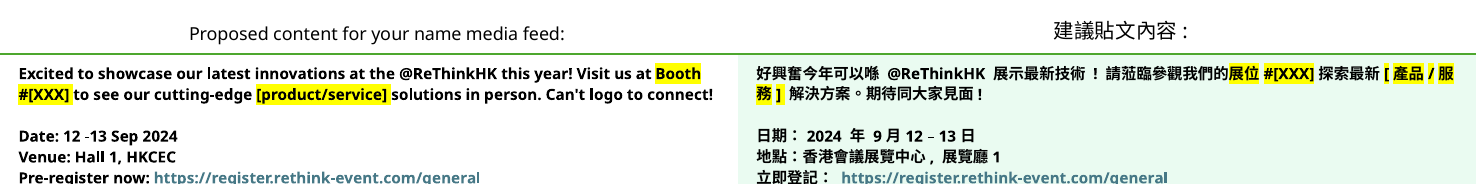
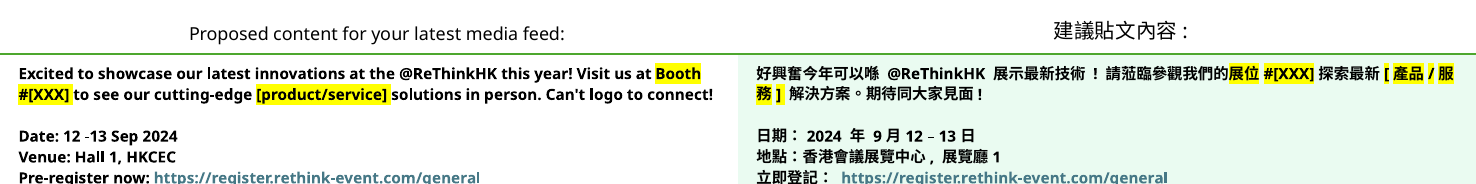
your name: name -> latest
